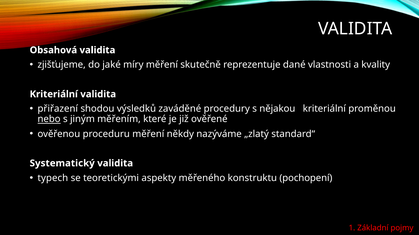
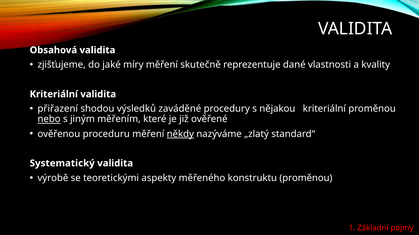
někdy underline: none -> present
typech: typech -> výrobě
konstruktu pochopení: pochopení -> proměnou
